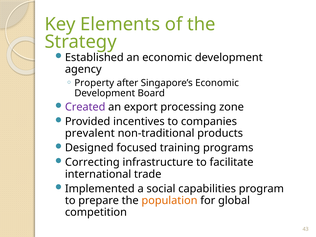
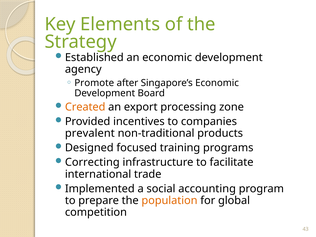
Property: Property -> Promote
Created colour: purple -> orange
capabilities: capabilities -> accounting
